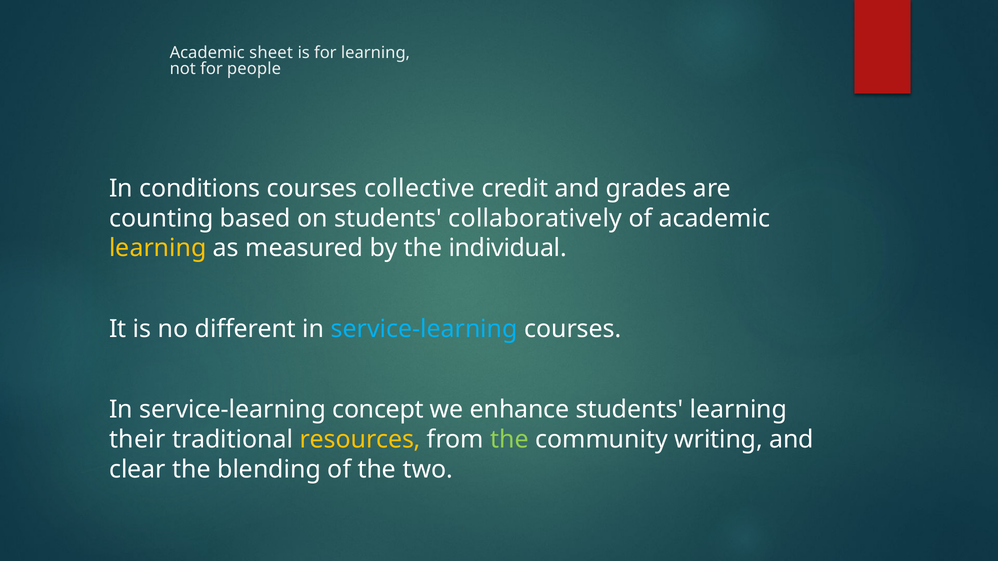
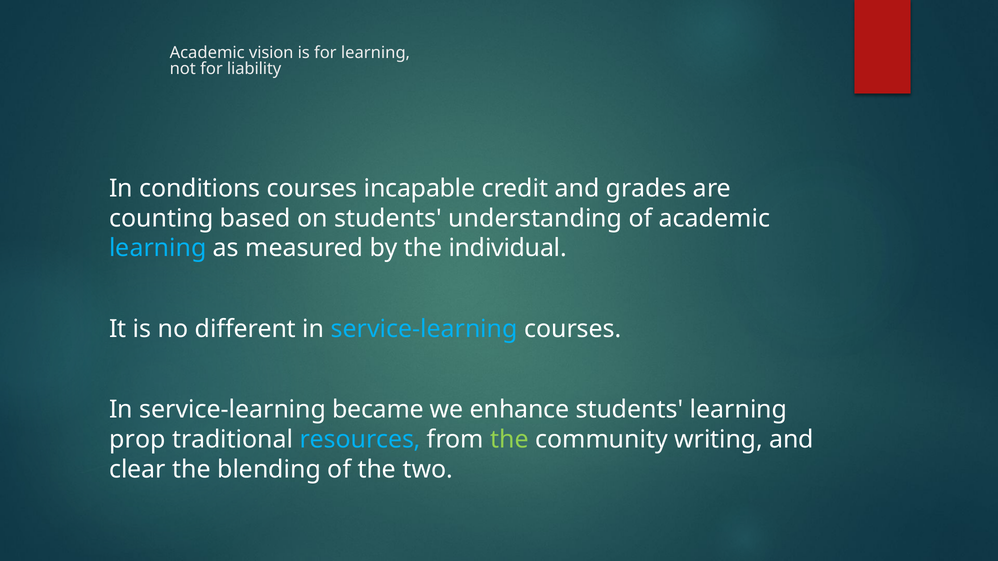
sheet: sheet -> vision
people: people -> liability
collective: collective -> incapable
collaboratively: collaboratively -> understanding
learning at (158, 248) colour: yellow -> light blue
concept: concept -> became
their: their -> prop
resources colour: yellow -> light blue
